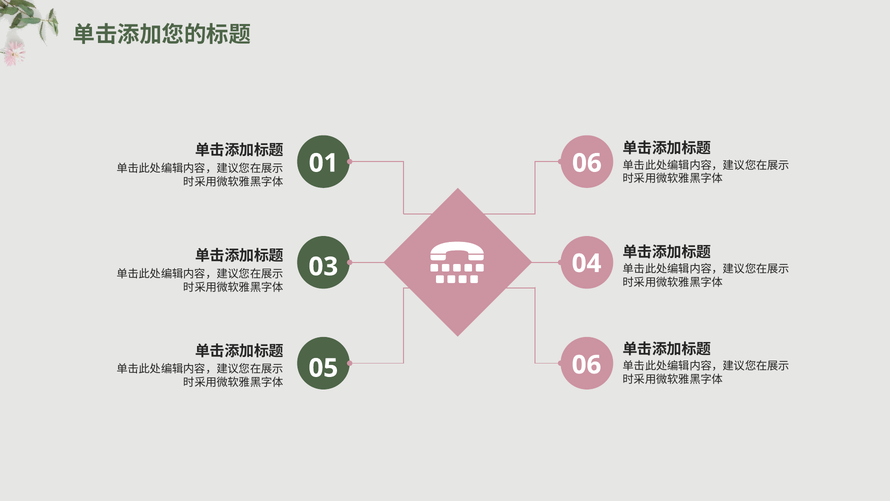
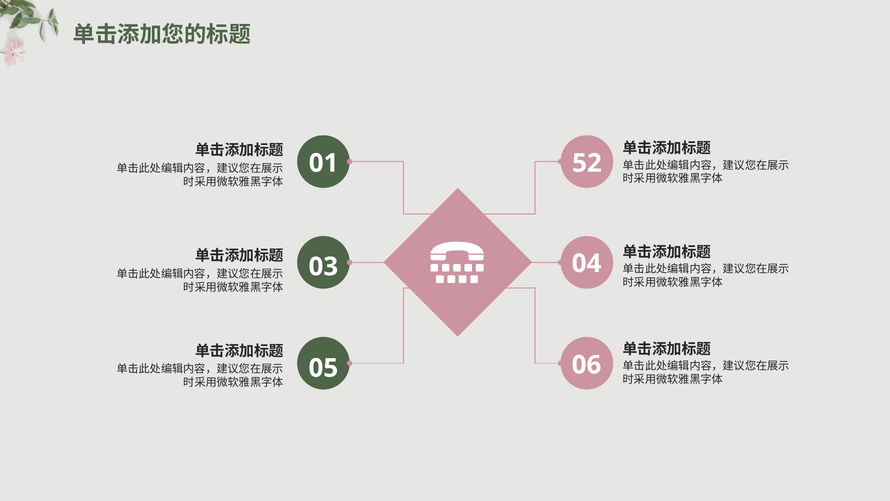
01 06: 06 -> 52
